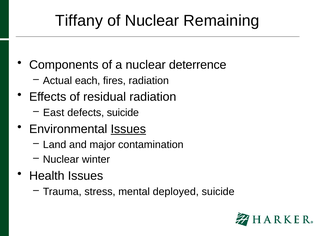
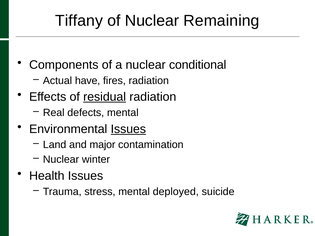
deterrence: deterrence -> conditional
each: each -> have
residual underline: none -> present
East: East -> Real
defects suicide: suicide -> mental
